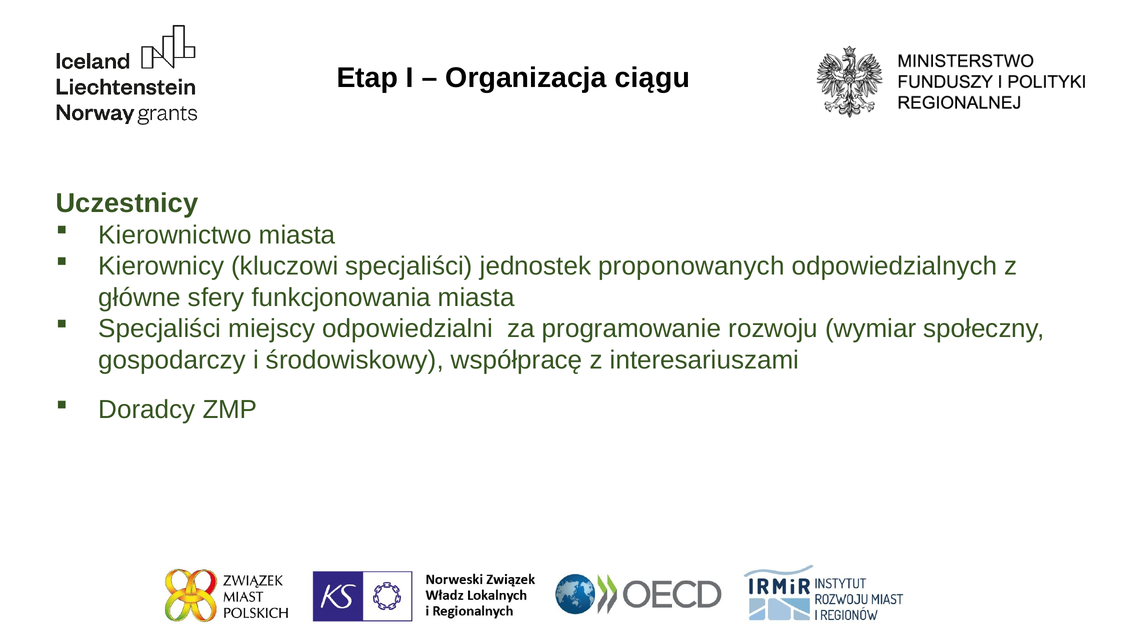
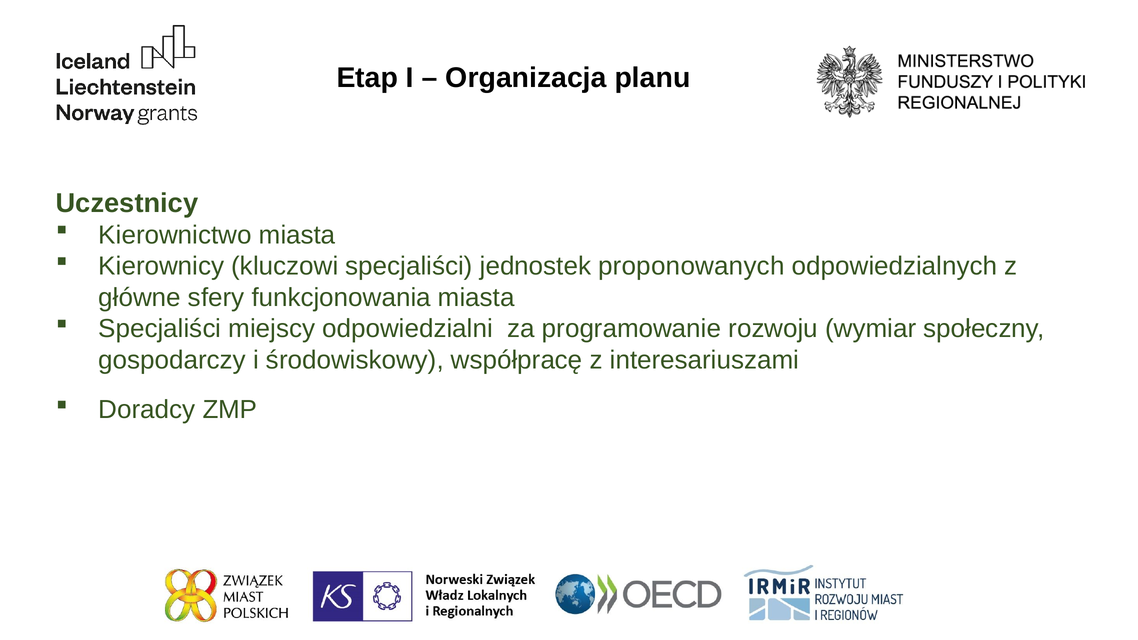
ciągu: ciągu -> planu
